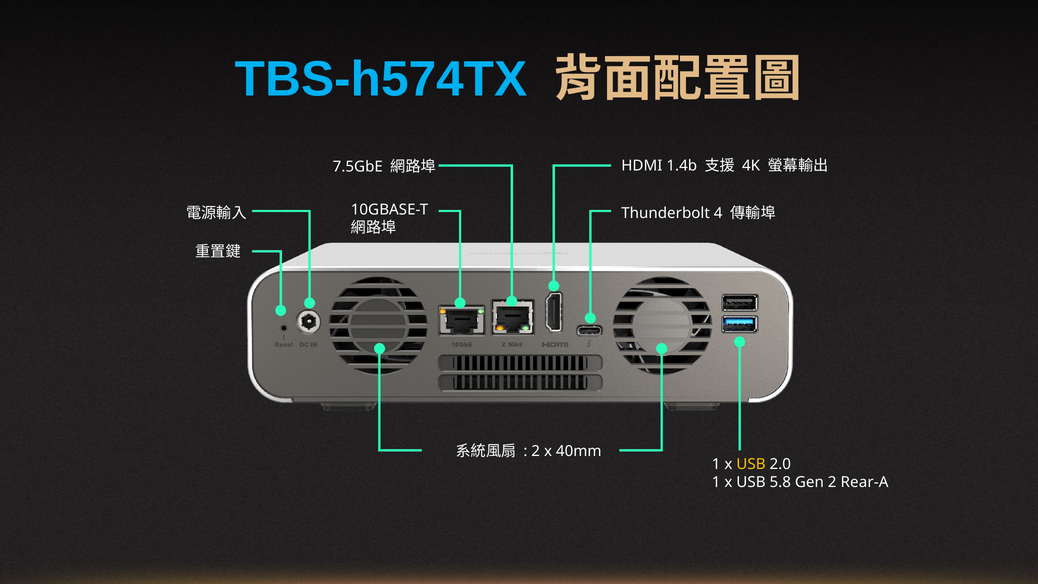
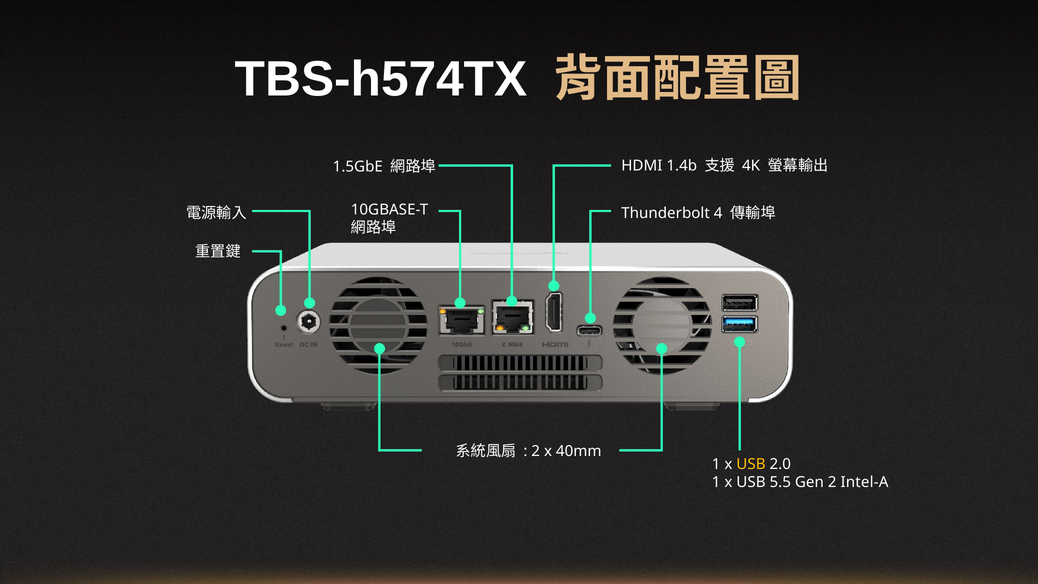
TBS-h574TX colour: light blue -> white
7.5GbE: 7.5GbE -> 1.5GbE
5.8: 5.8 -> 5.5
Rear-A: Rear-A -> Intel-A
